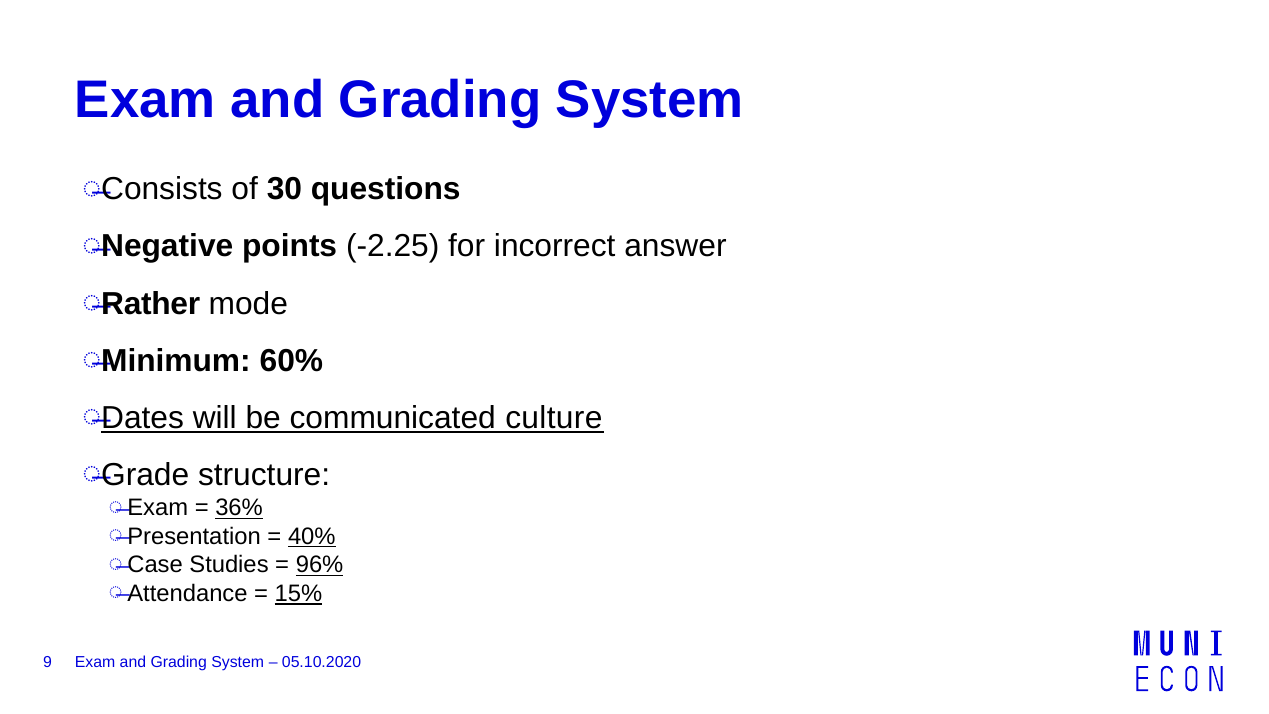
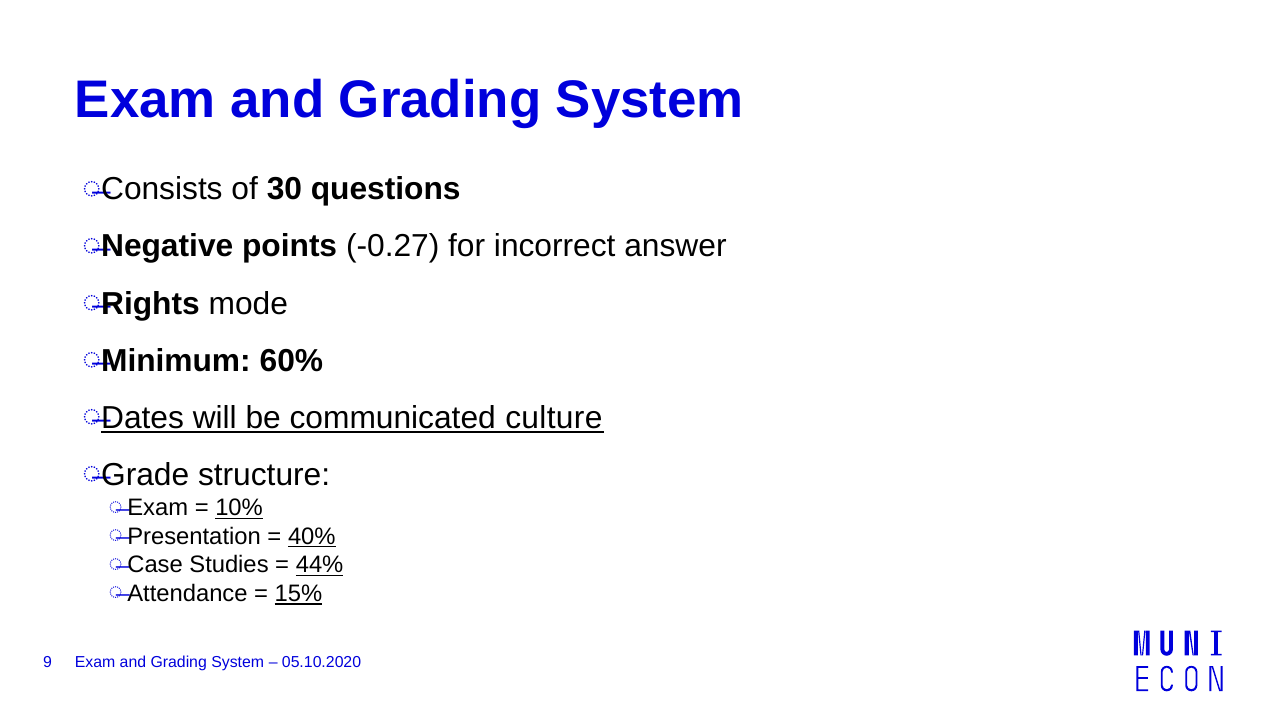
-2.25: -2.25 -> -0.27
Rather: Rather -> Rights
36%: 36% -> 10%
96%: 96% -> 44%
